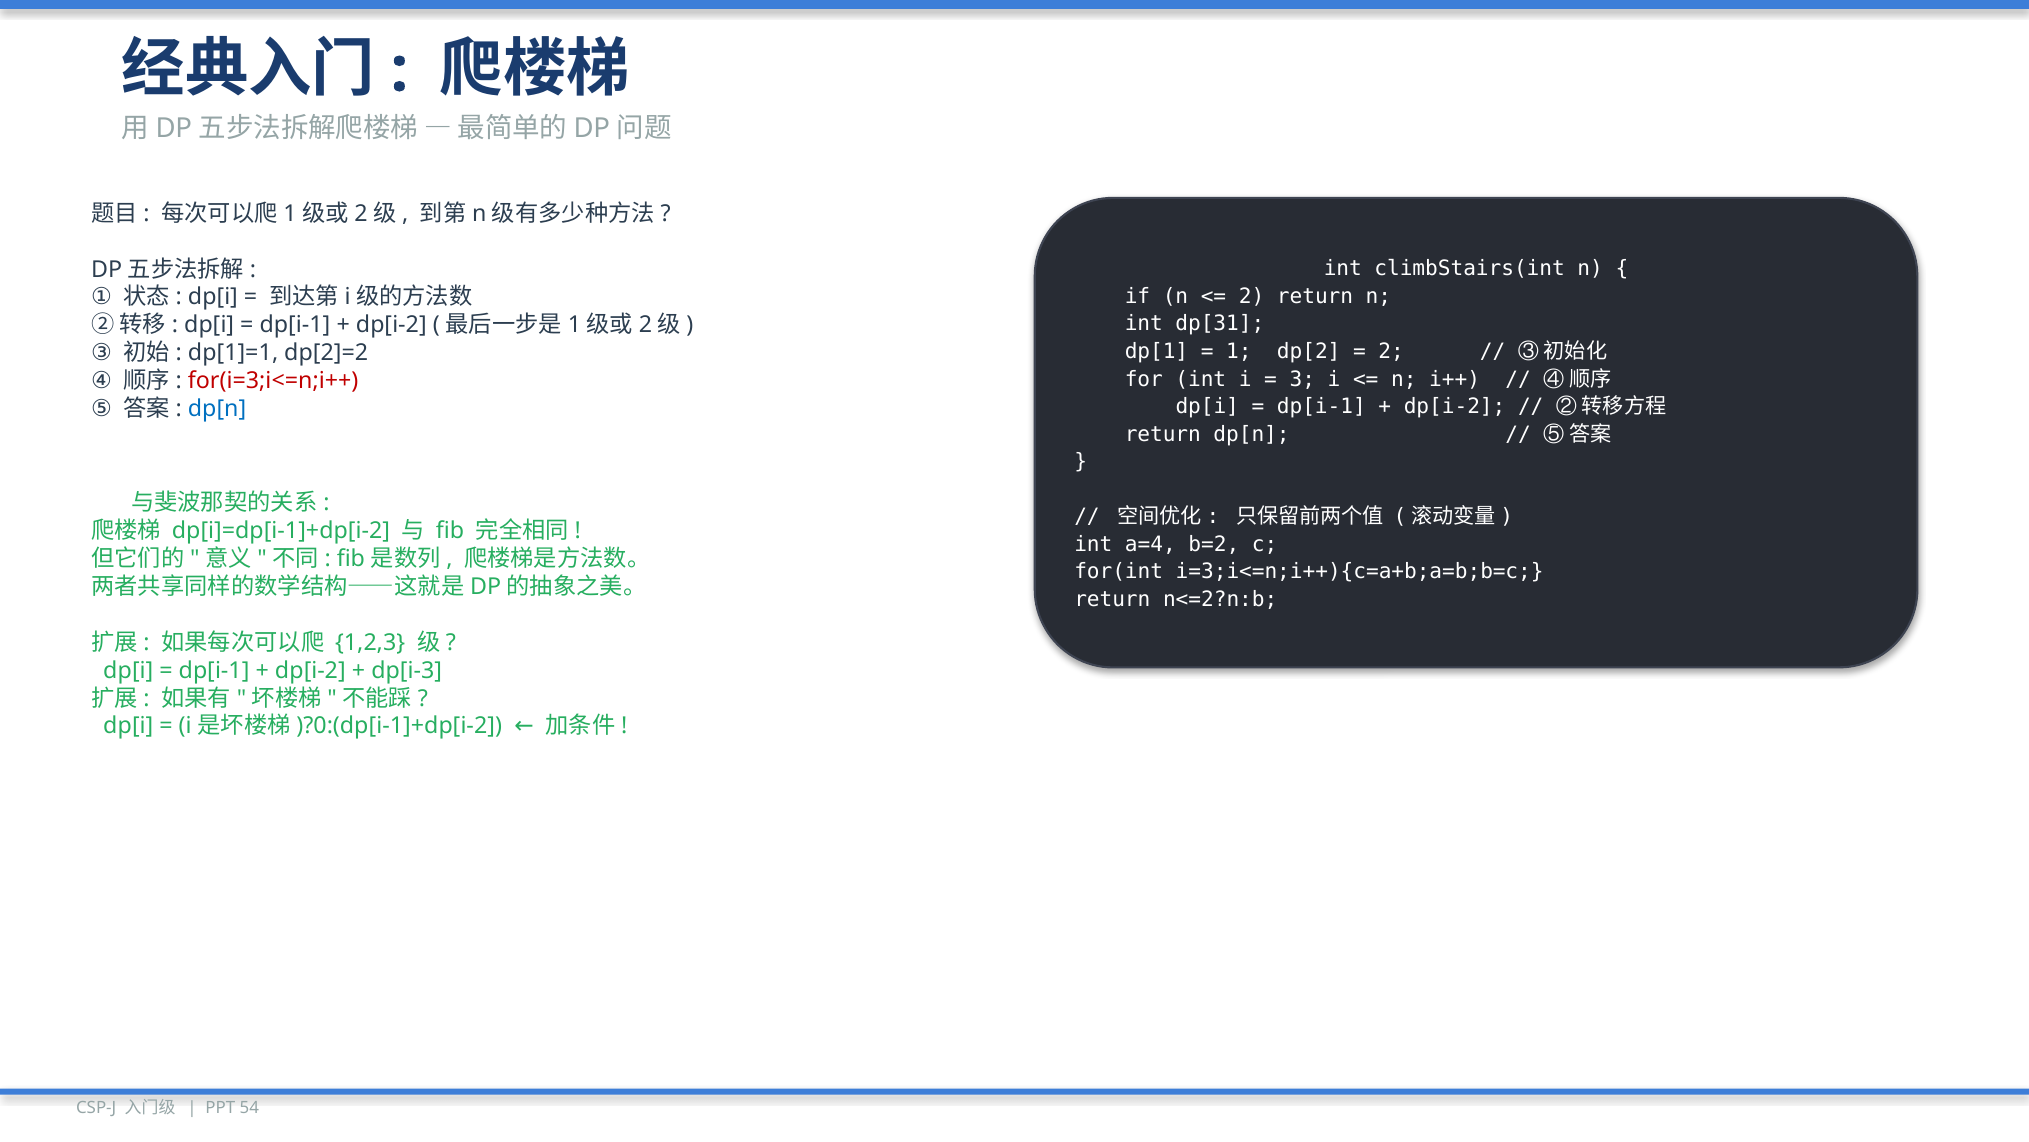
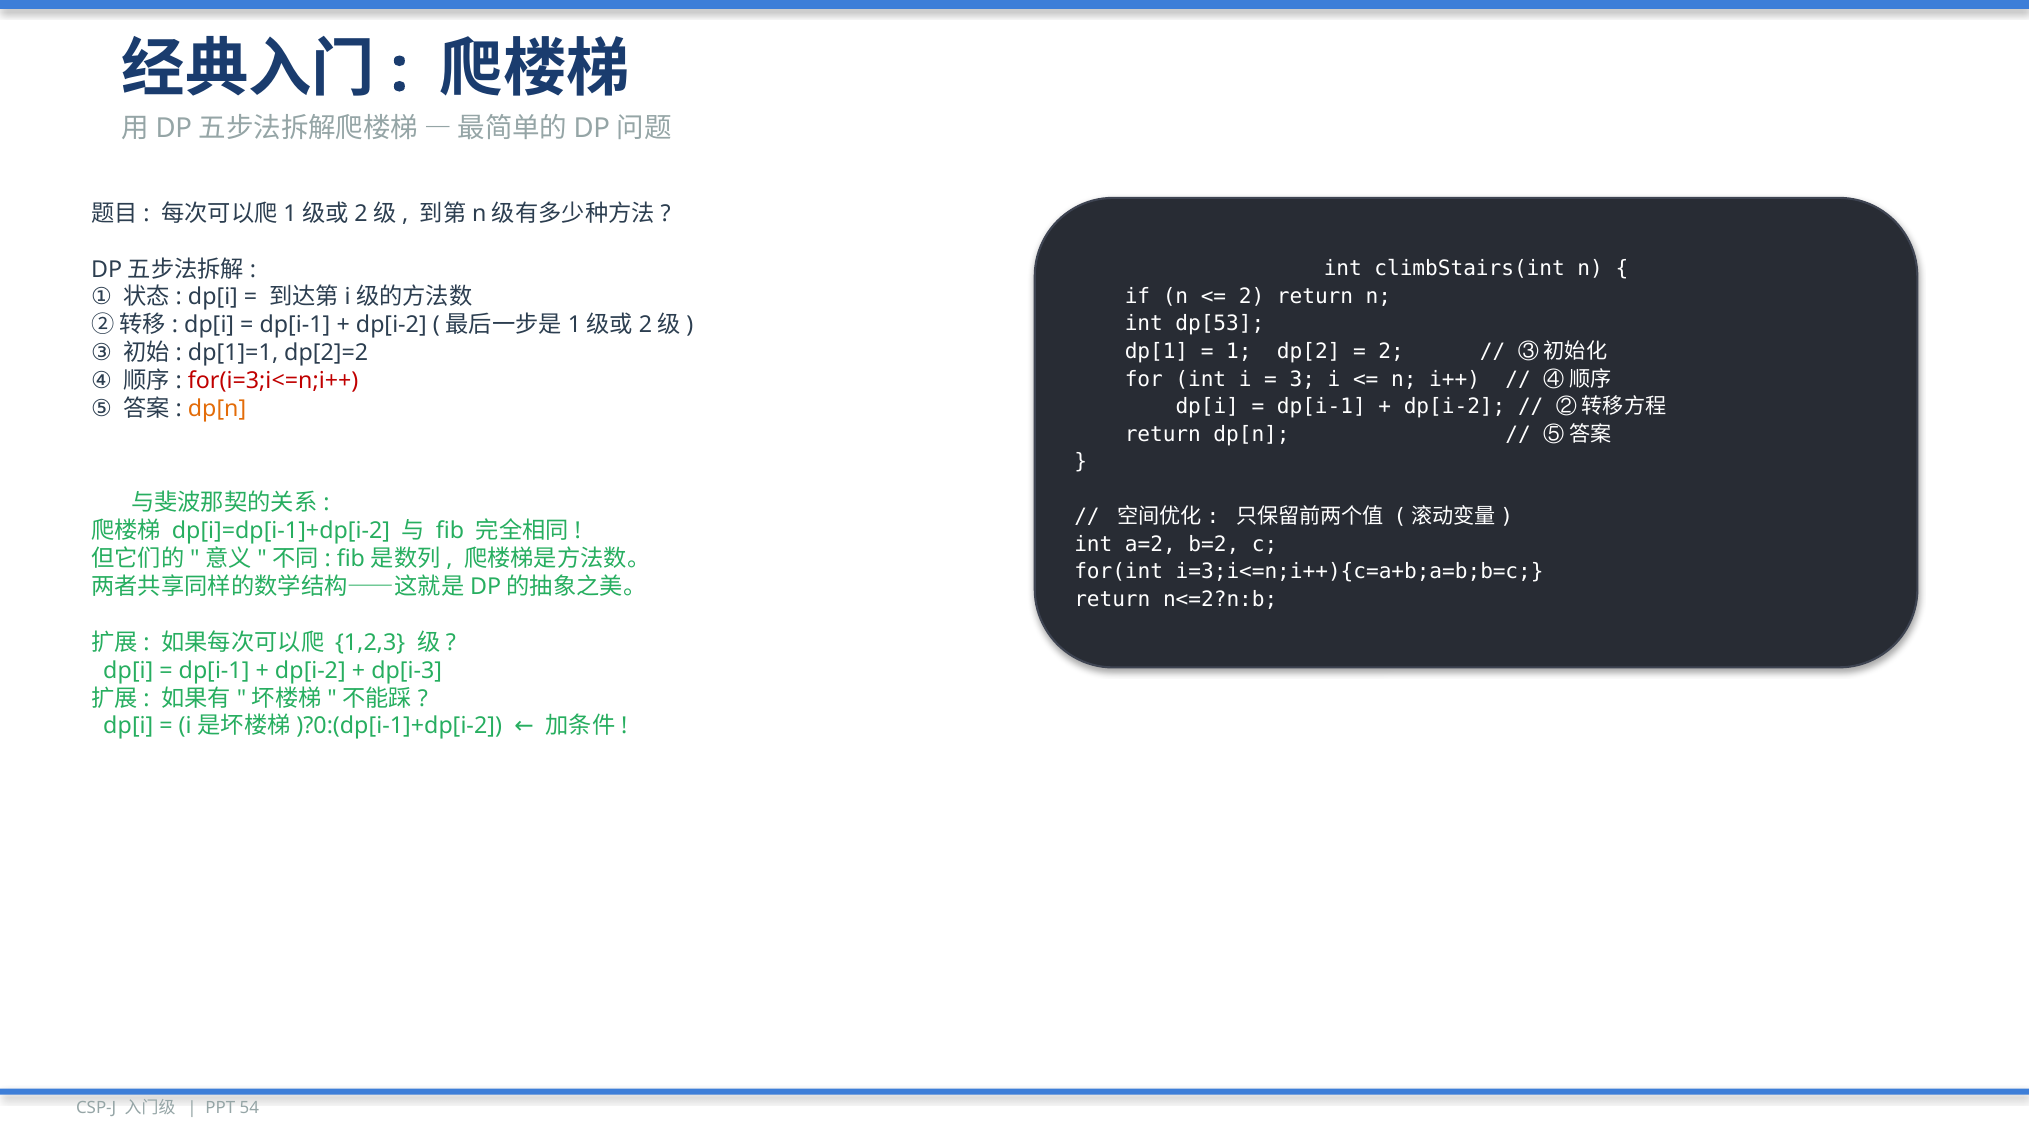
dp[31: dp[31 -> dp[53
dp[n at (217, 409) colour: blue -> orange
a=4: a=4 -> a=2
